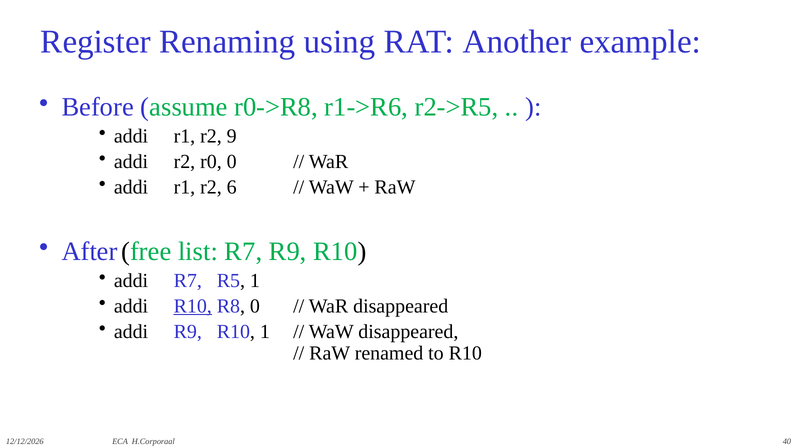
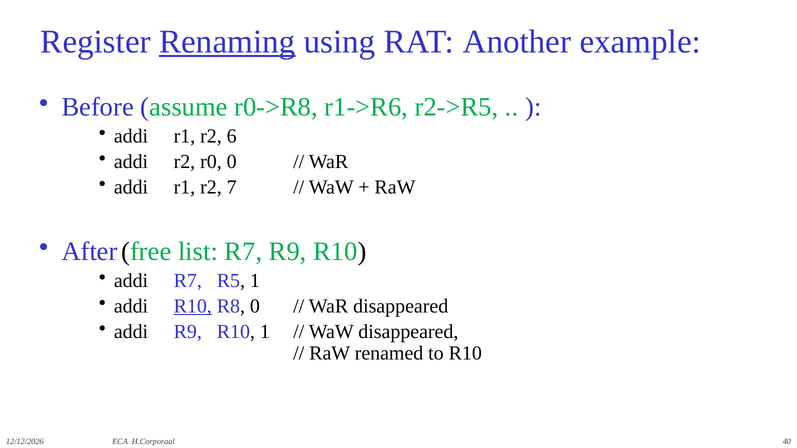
Renaming underline: none -> present
9: 9 -> 6
6: 6 -> 7
